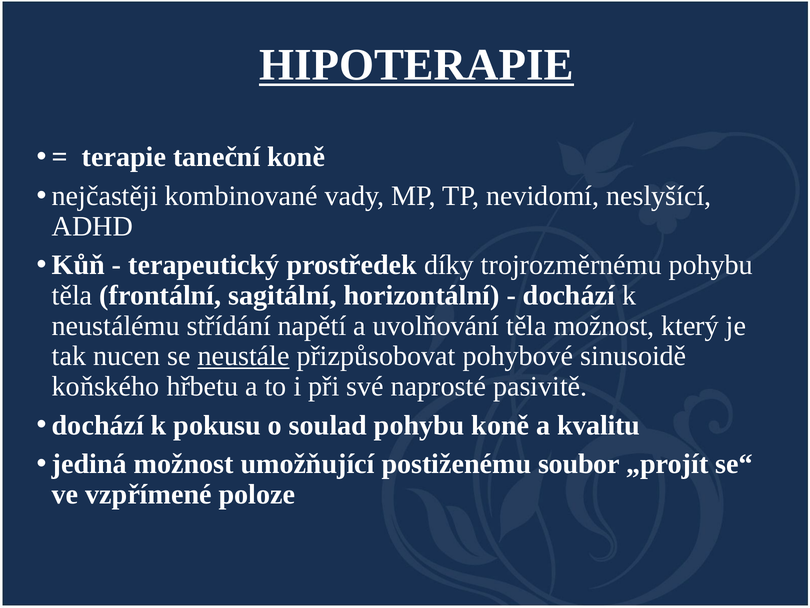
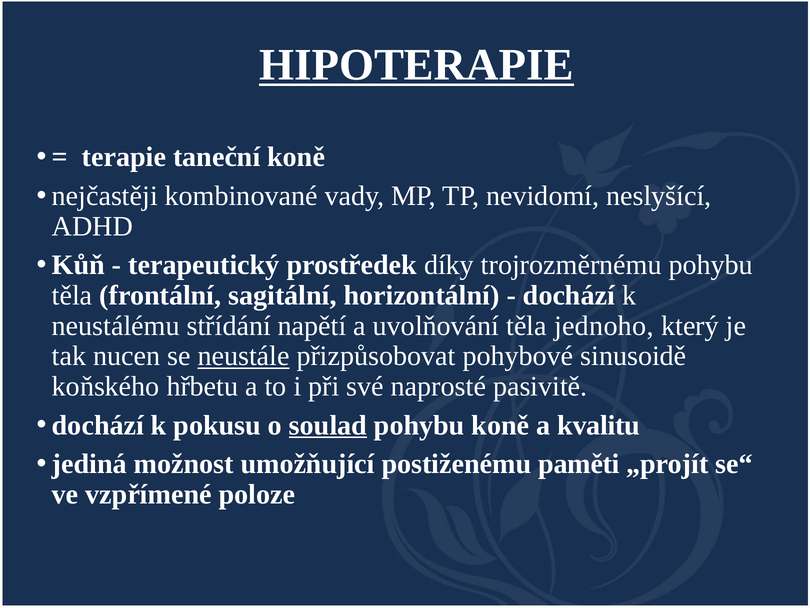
těla možnost: možnost -> jednoho
soulad underline: none -> present
soubor: soubor -> paměti
